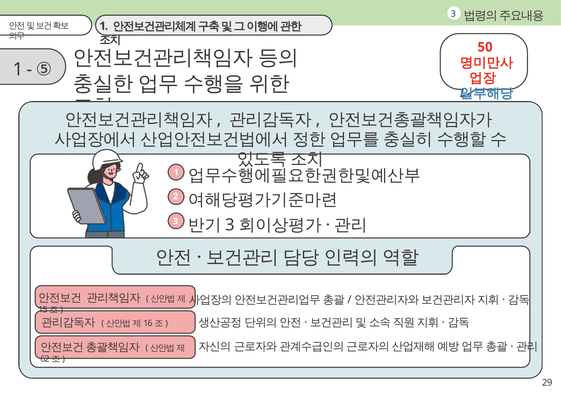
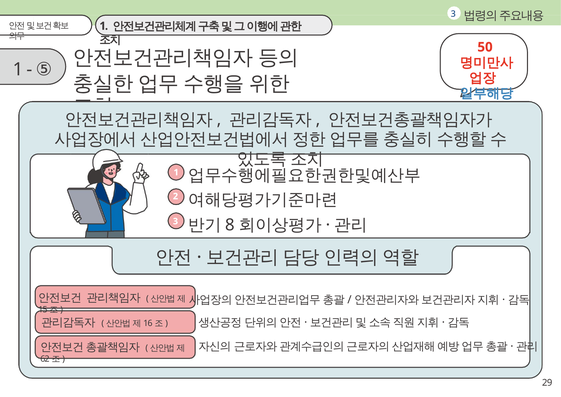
3 at (230, 225): 3 -> 8
